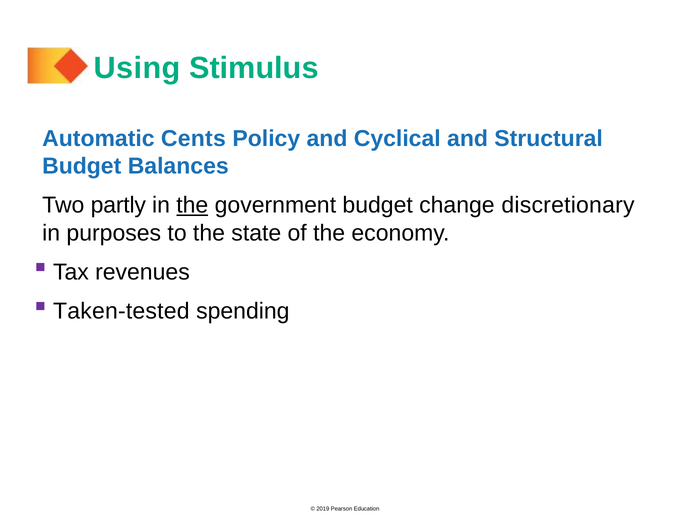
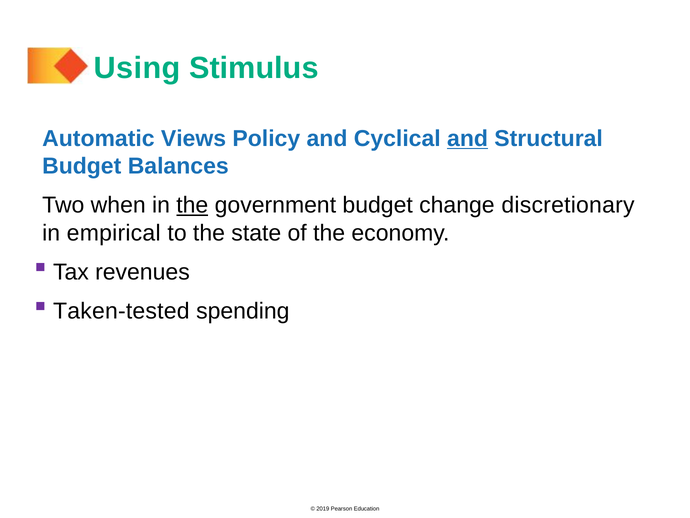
Cents: Cents -> Views
and at (468, 138) underline: none -> present
partly: partly -> when
purposes: purposes -> empirical
